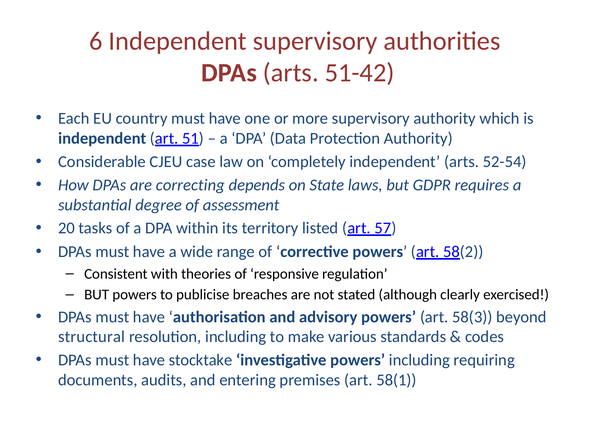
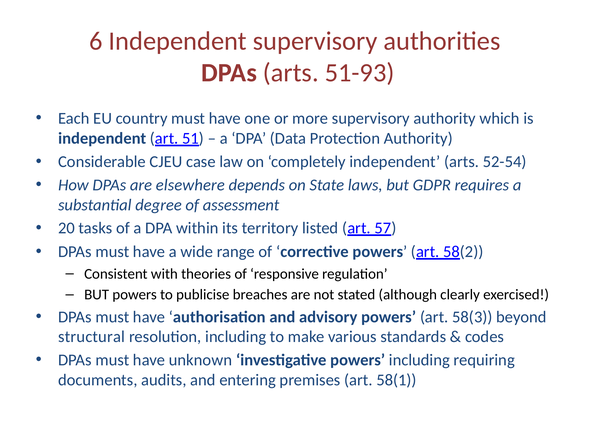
51-42: 51-42 -> 51-93
correcting: correcting -> elsewhere
stocktake: stocktake -> unknown
